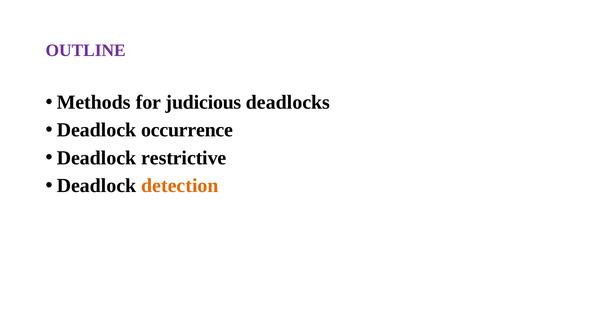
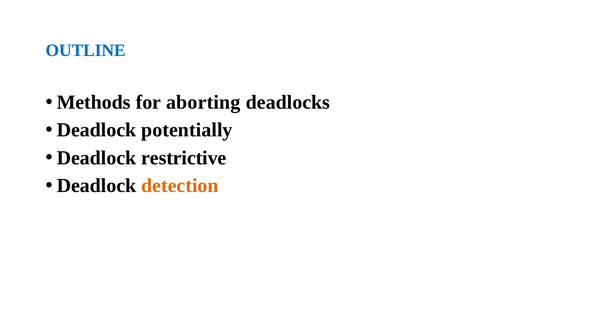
OUTLINE colour: purple -> blue
judicious: judicious -> aborting
occurrence: occurrence -> potentially
